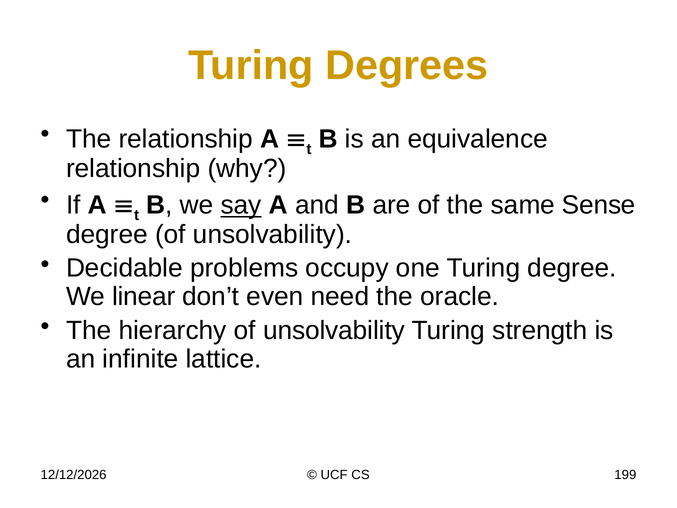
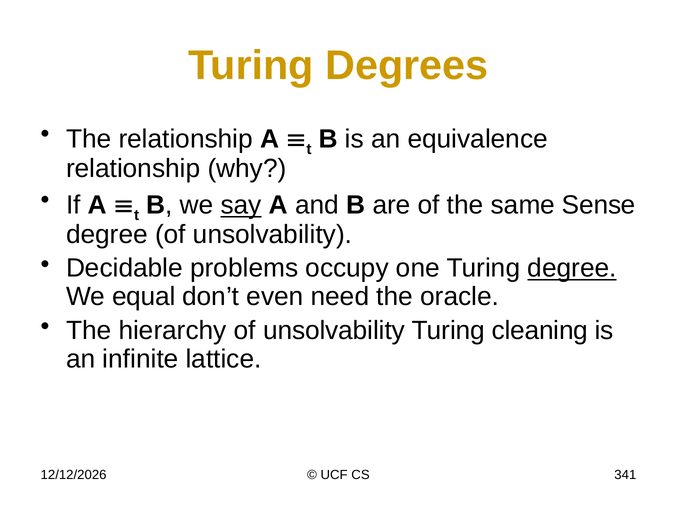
degree at (572, 268) underline: none -> present
linear: linear -> equal
strength: strength -> cleaning
199: 199 -> 341
